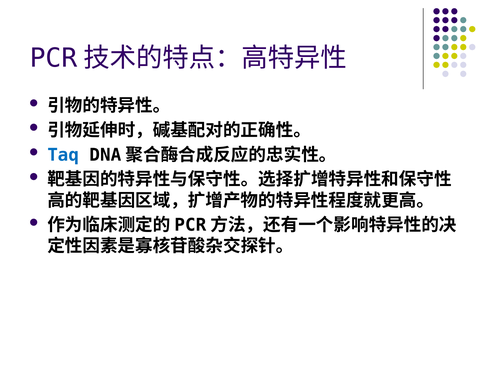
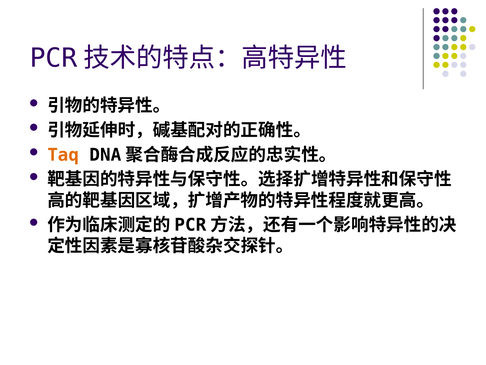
Taq colour: blue -> orange
